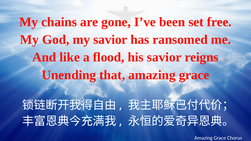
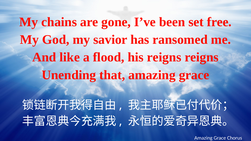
his savior: savior -> reigns
